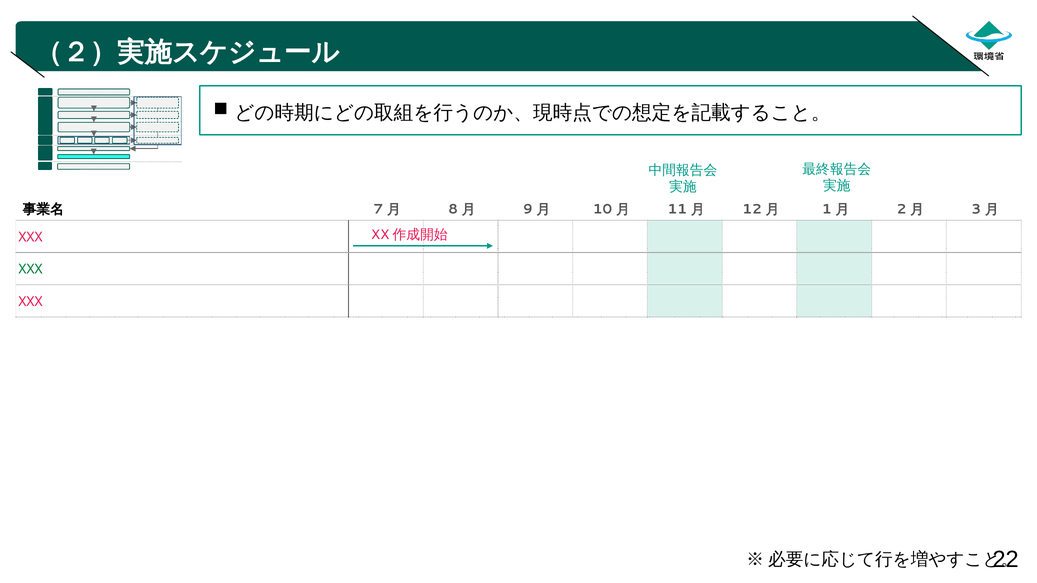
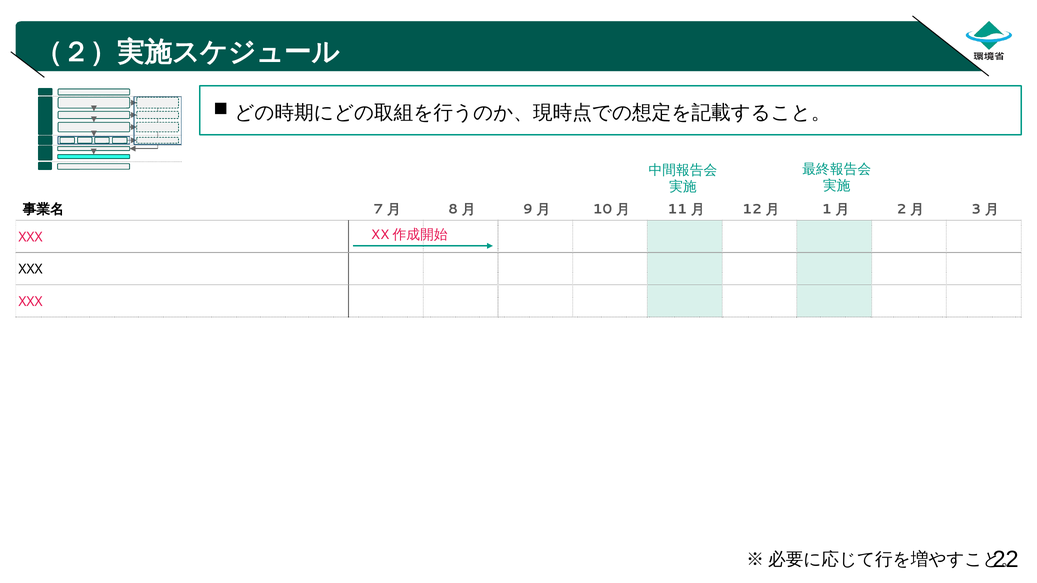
XXX at (31, 270) colour: green -> black
